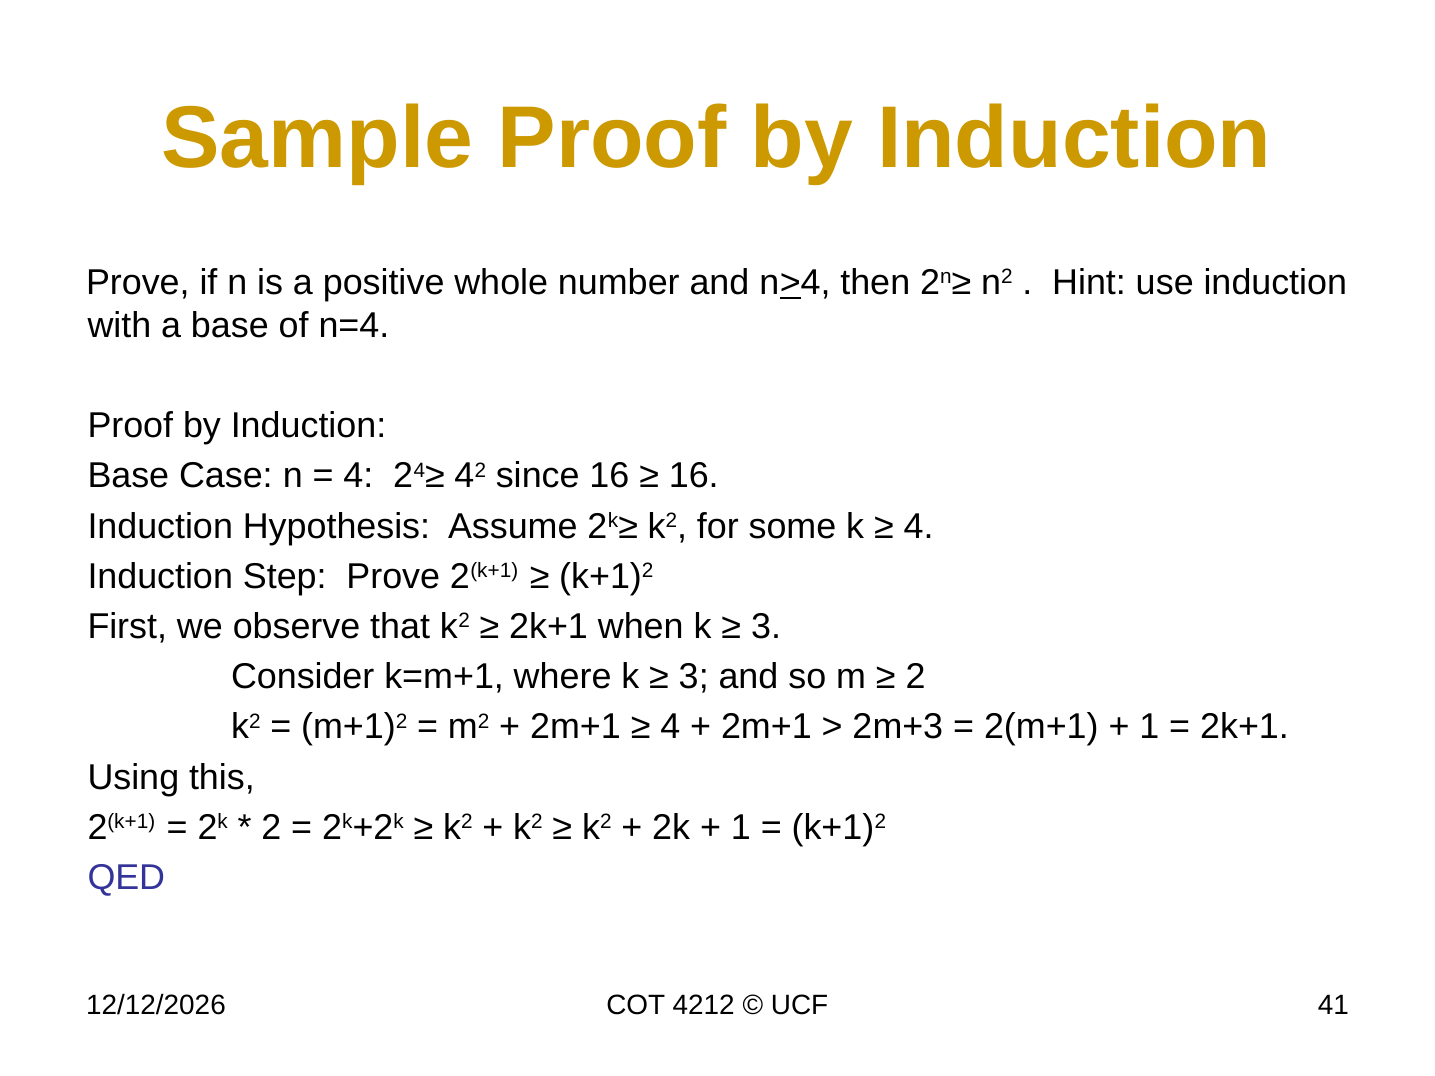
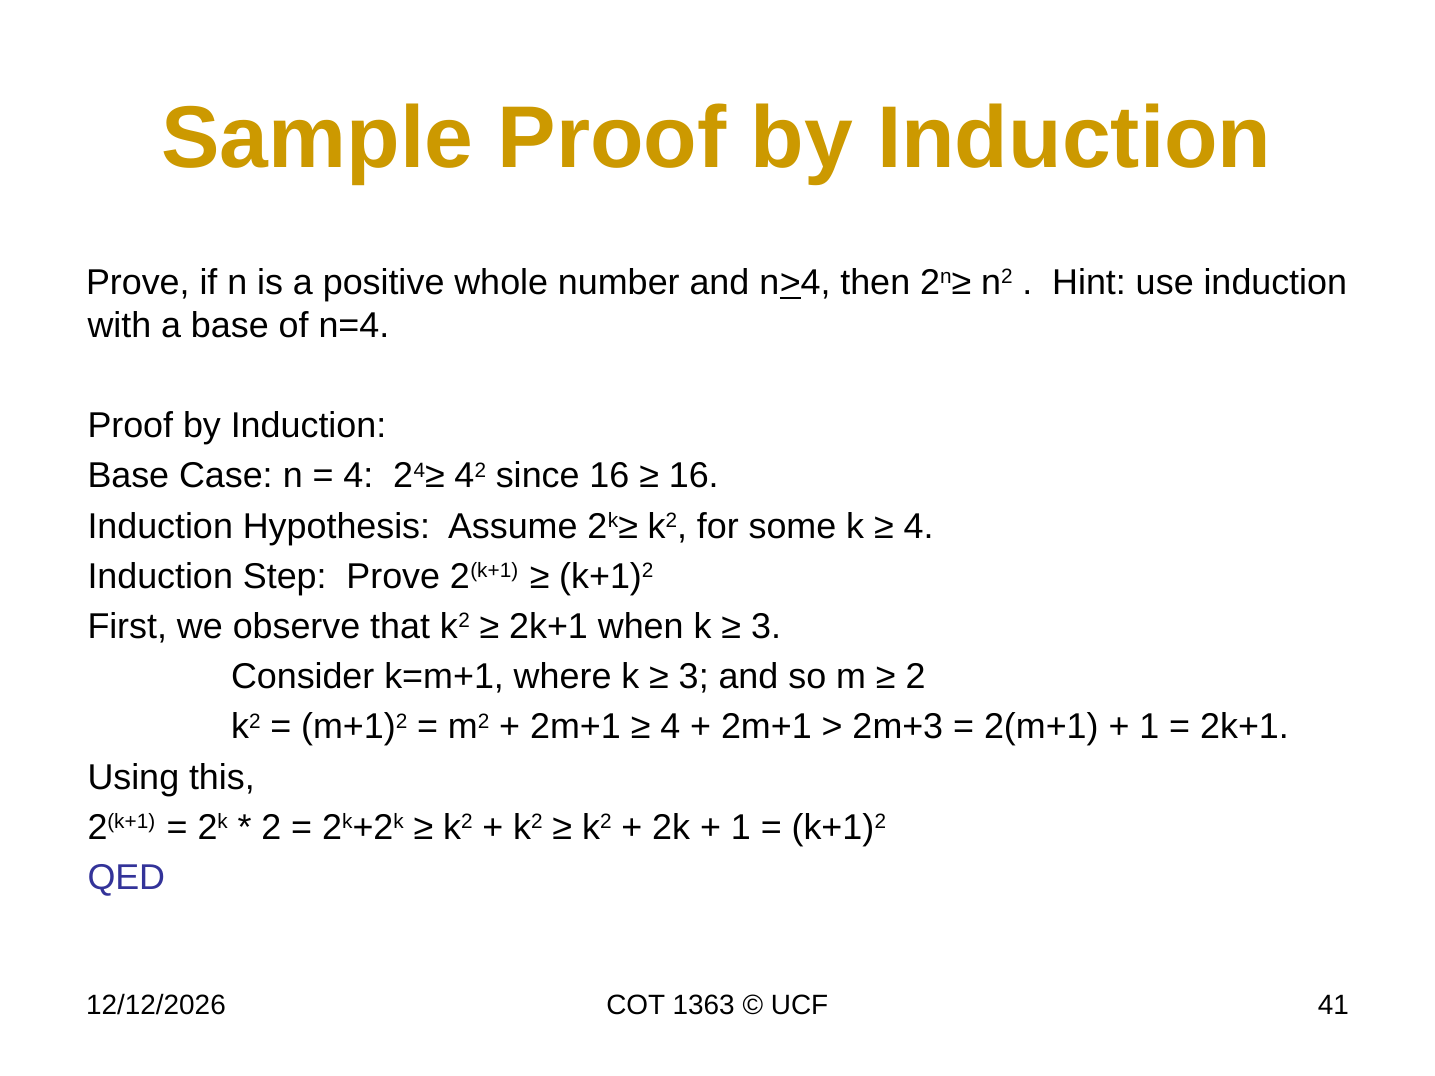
4212: 4212 -> 1363
